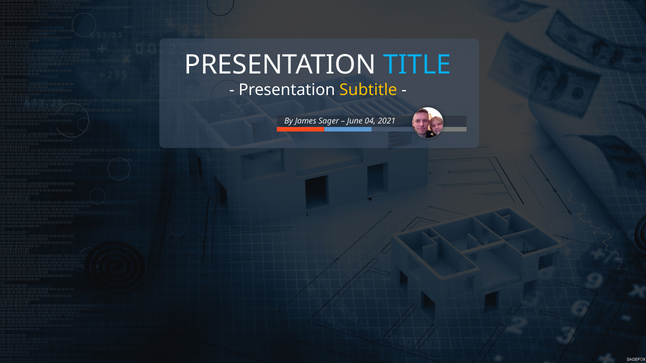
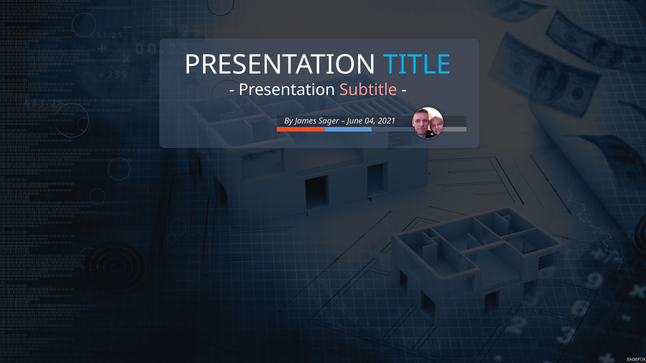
Subtitle colour: yellow -> pink
